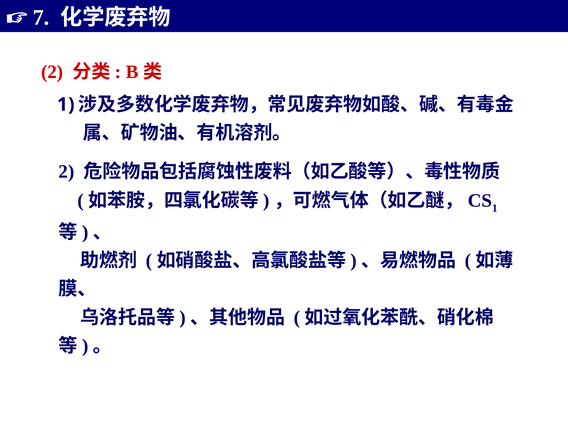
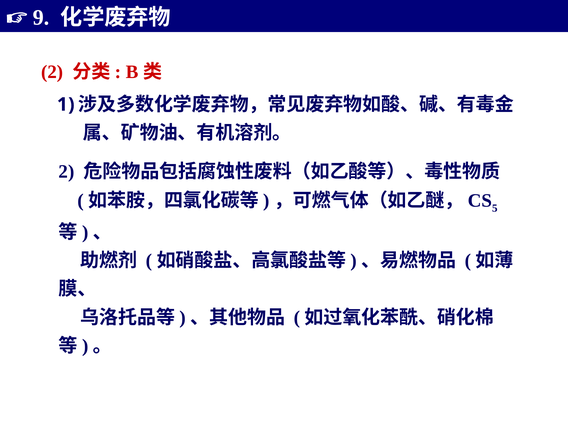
7: 7 -> 9
1 at (495, 208): 1 -> 5
